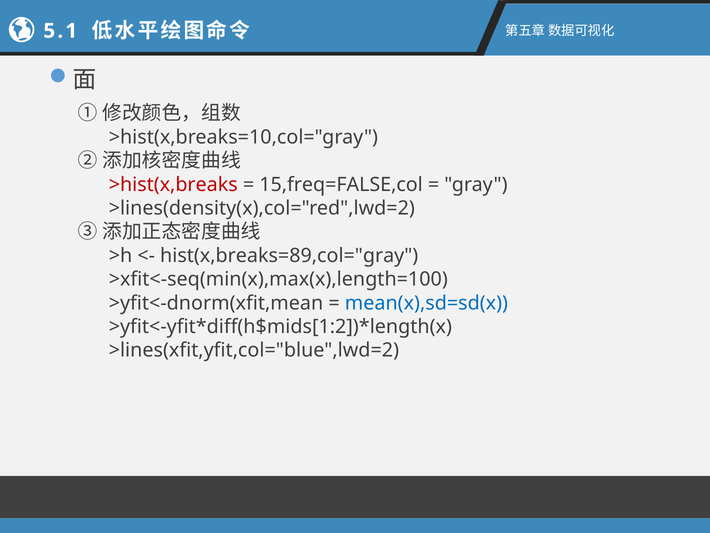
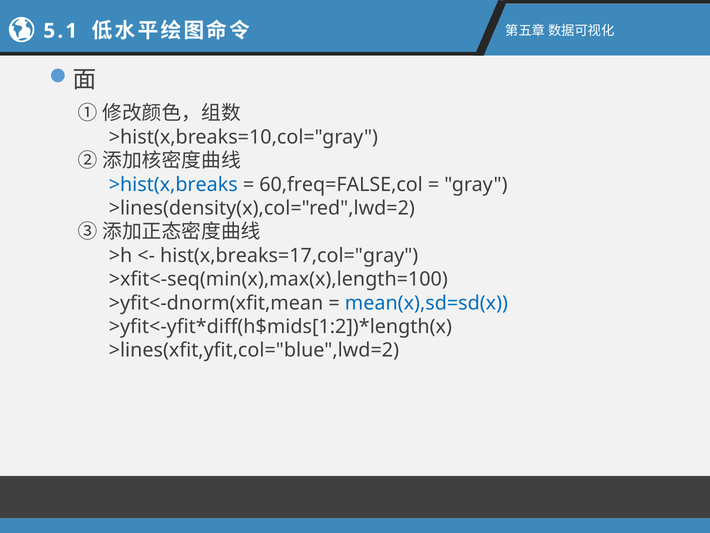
>hist(x,breaks colour: red -> blue
15,freq=FALSE,col: 15,freq=FALSE,col -> 60,freq=FALSE,col
hist(x,breaks=89,col="gray: hist(x,breaks=89,col="gray -> hist(x,breaks=17,col="gray
